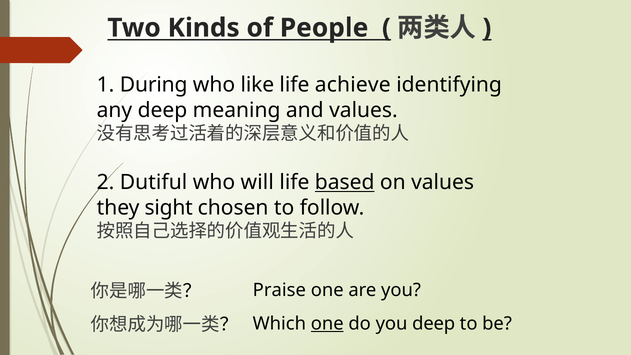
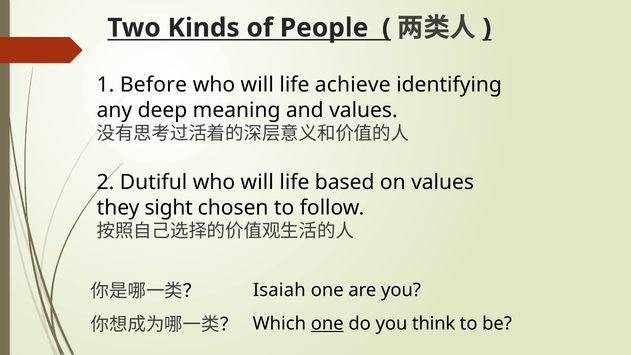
During: During -> Before
like at (257, 85): like -> will
based underline: present -> none
Praise: Praise -> Isaiah
you deep: deep -> think
